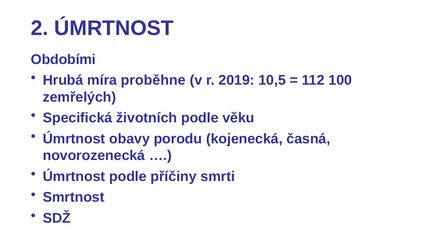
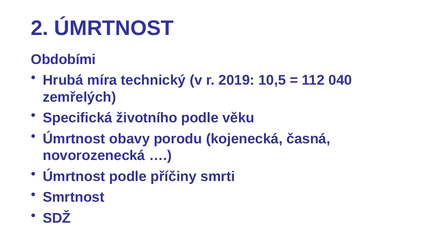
proběhne: proběhne -> technický
100: 100 -> 040
životních: životních -> životního
